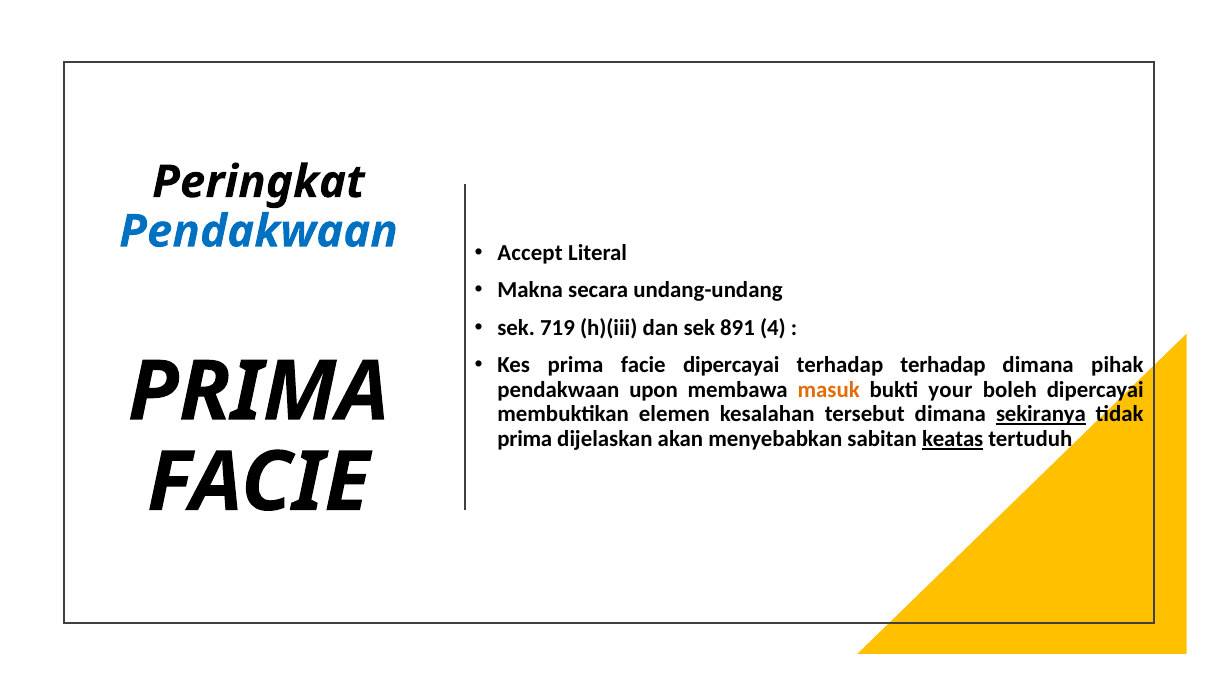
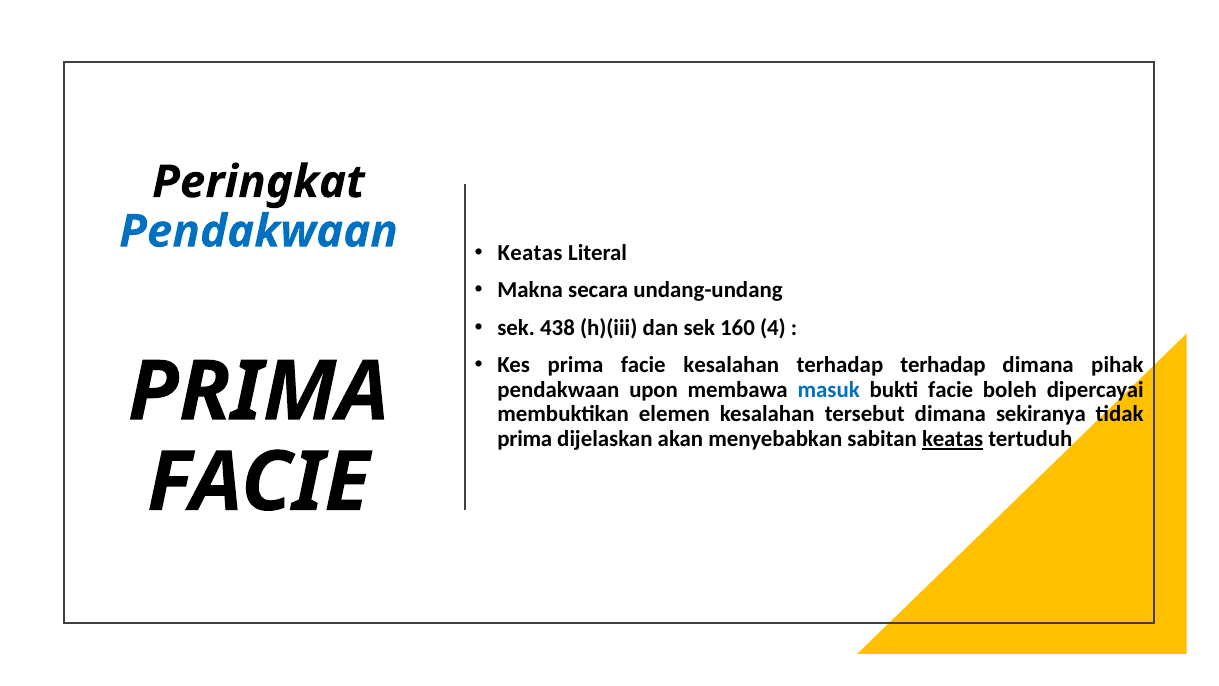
Accept at (530, 253): Accept -> Keatas
719: 719 -> 438
891: 891 -> 160
facie dipercayai: dipercayai -> kesalahan
masuk colour: orange -> blue
bukti your: your -> facie
sekiranya underline: present -> none
